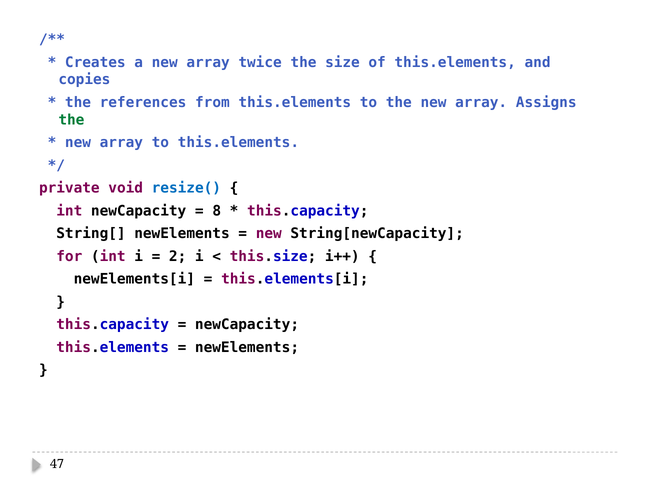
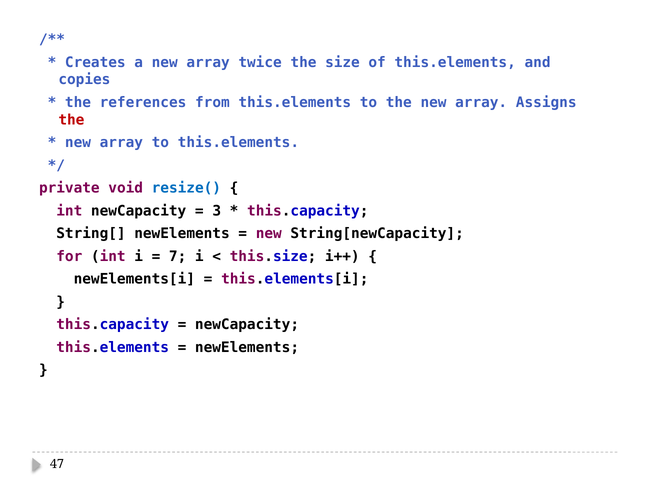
the at (71, 120) colour: green -> red
8: 8 -> 3
2: 2 -> 7
